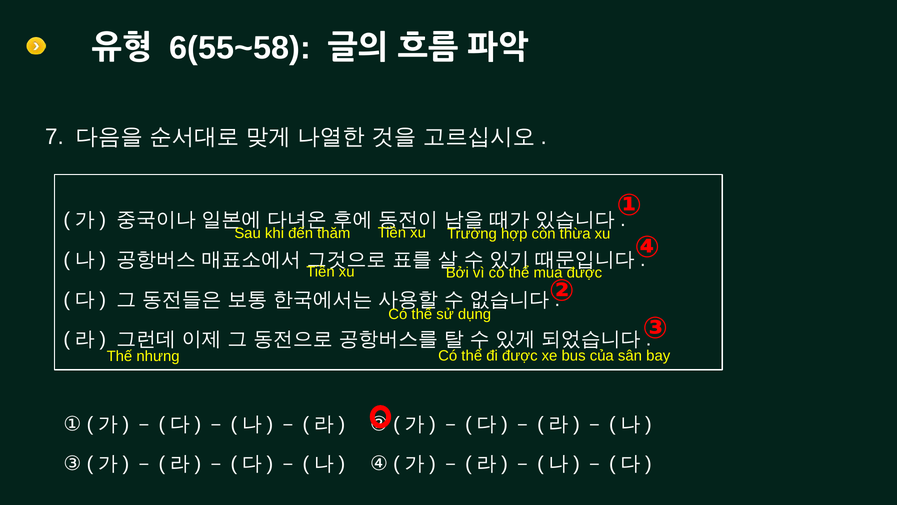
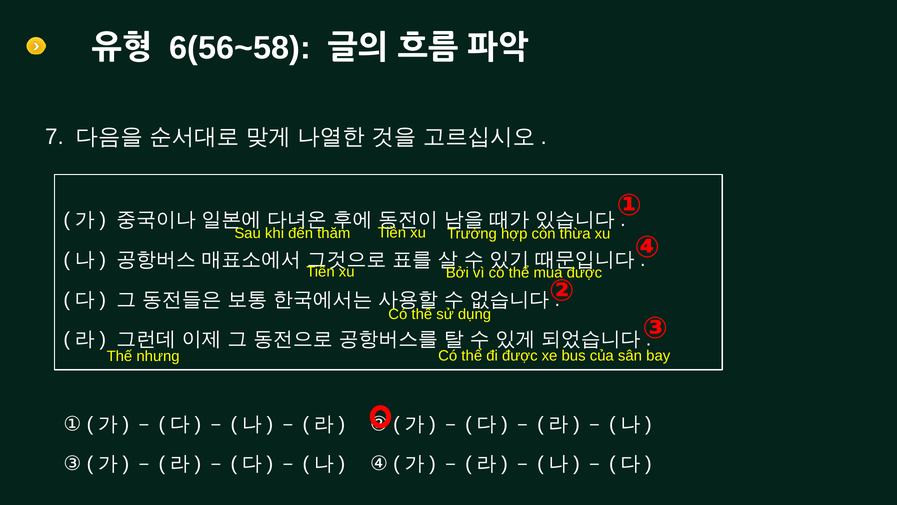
6(55~58: 6(55~58 -> 6(56~58
